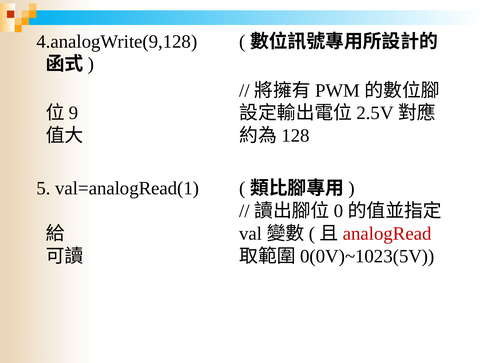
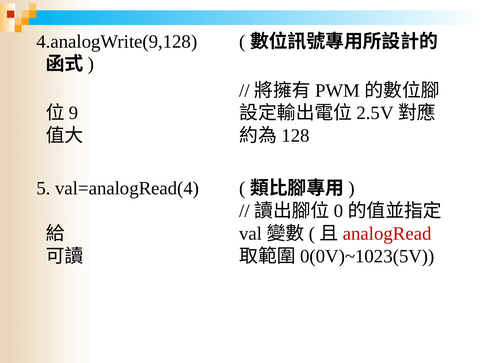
val=analogRead(1: val=analogRead(1 -> val=analogRead(4
